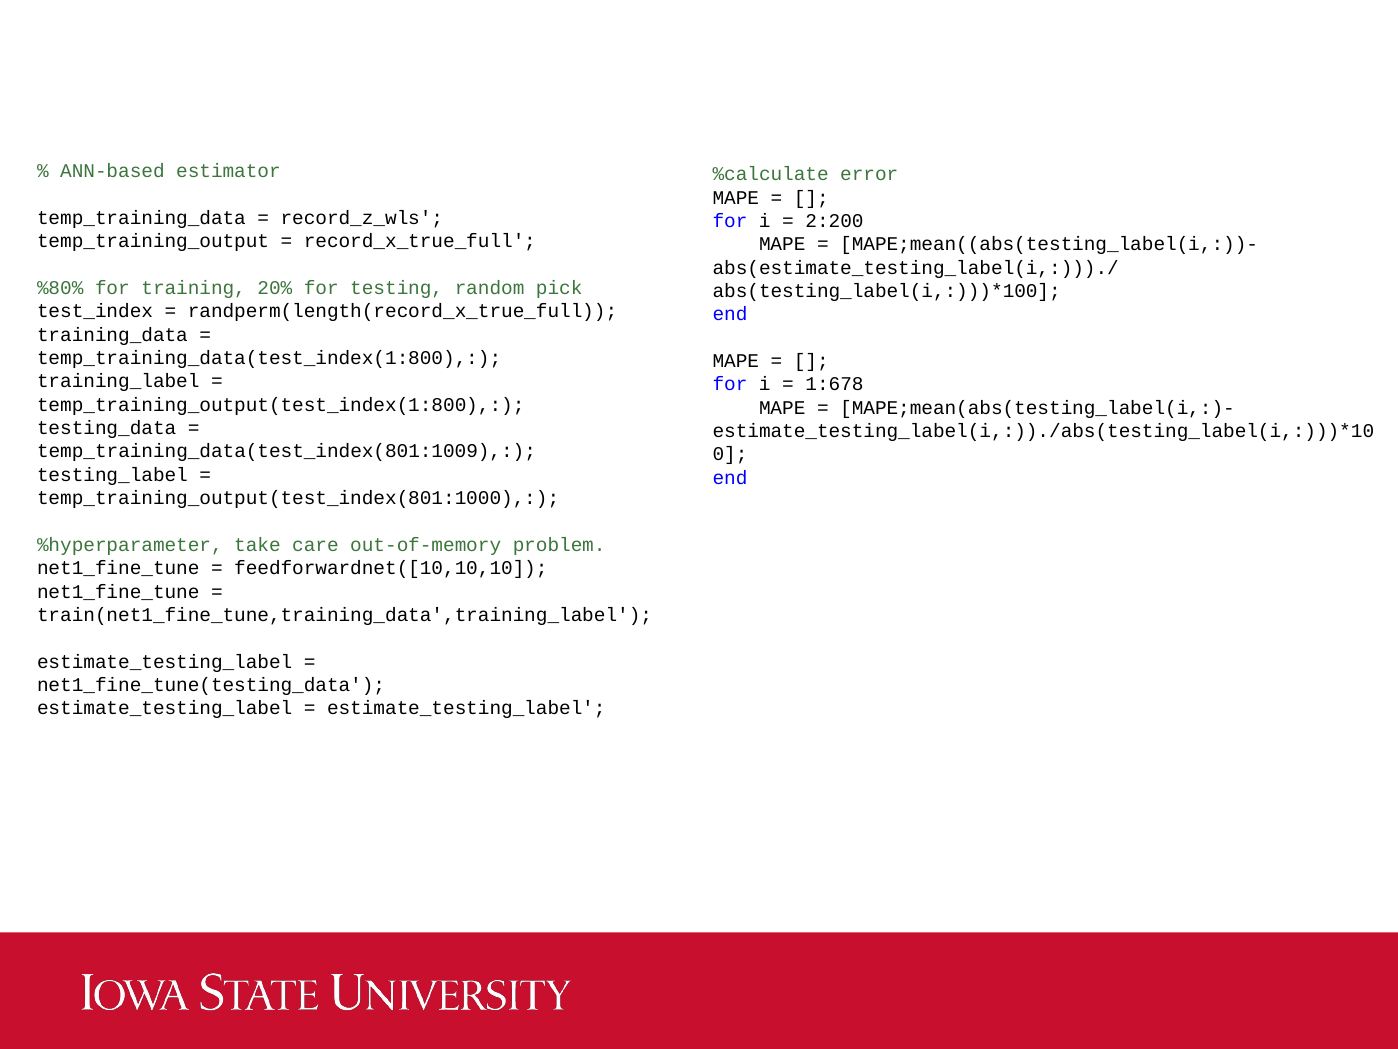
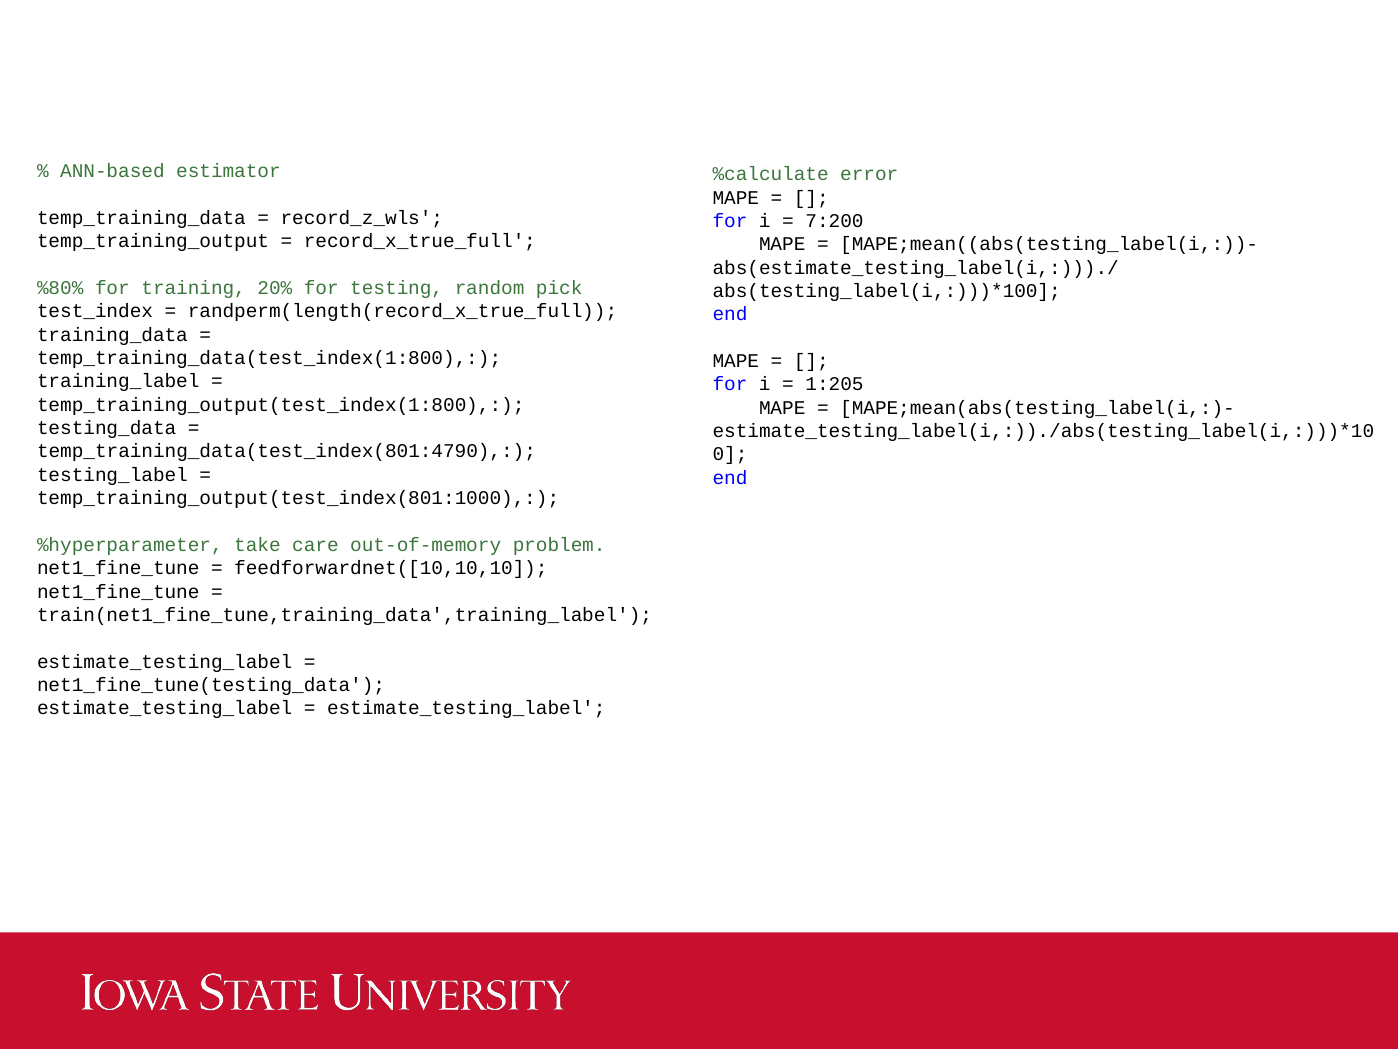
2:200: 2:200 -> 7:200
1:678: 1:678 -> 1:205
temp_training_data(test_index(801:1009: temp_training_data(test_index(801:1009 -> temp_training_data(test_index(801:4790
